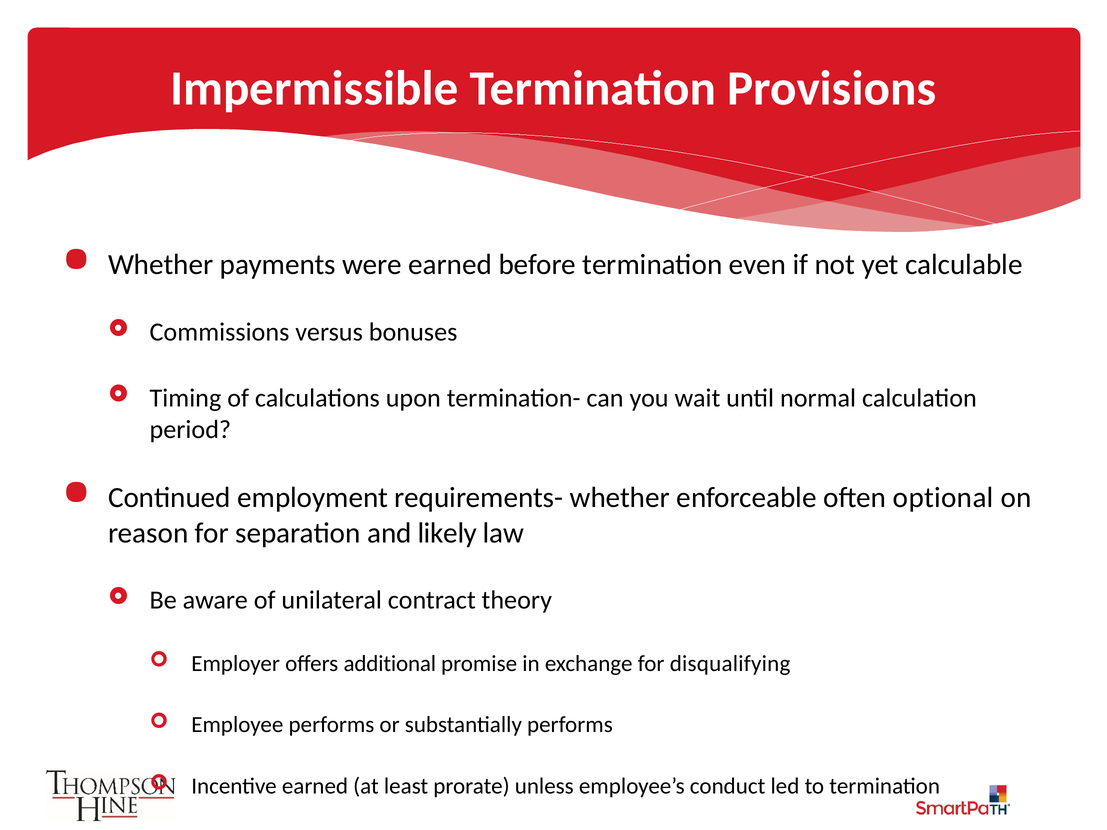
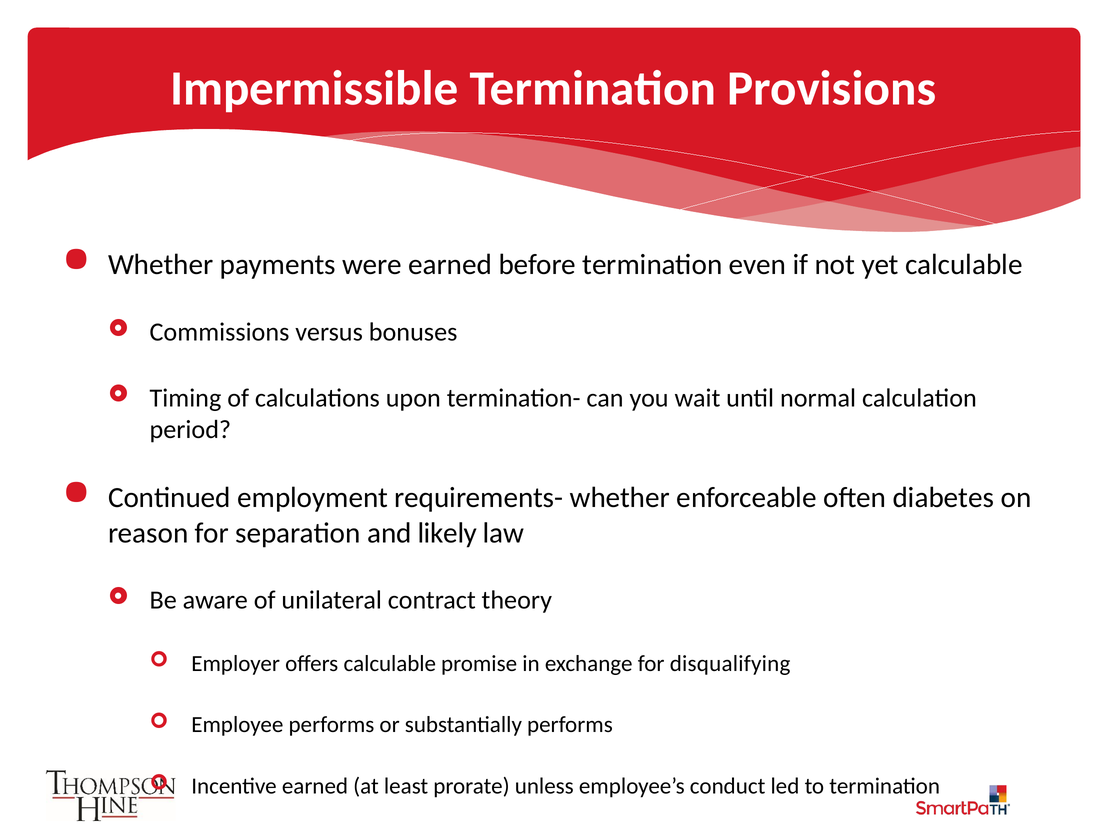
optional: optional -> diabetes
offers additional: additional -> calculable
